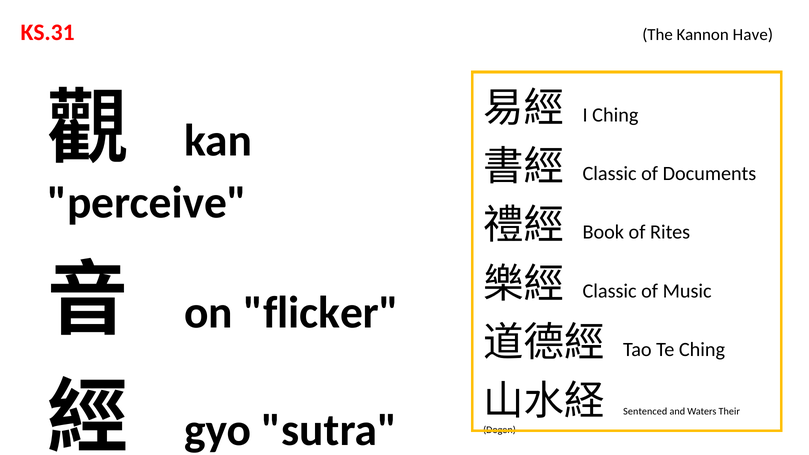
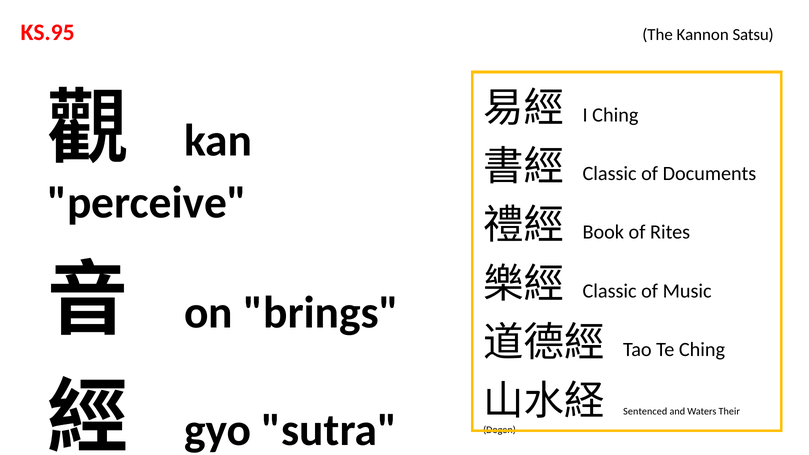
KS.31: KS.31 -> KS.95
Have: Have -> Satsu
flicker: flicker -> brings
